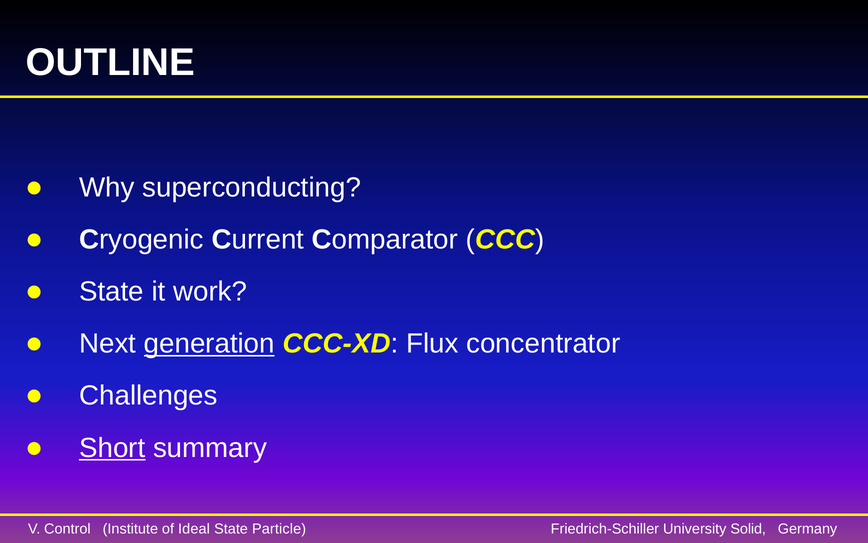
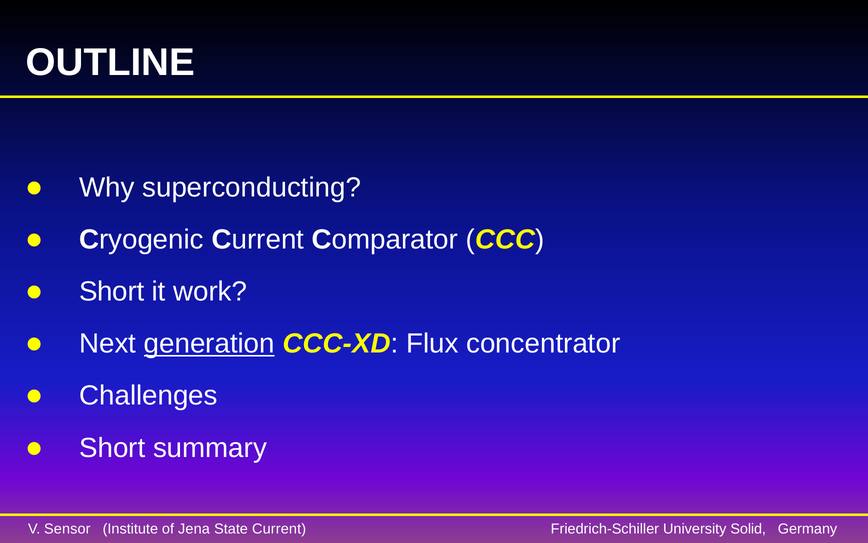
State at (112, 291): State -> Short
Short at (112, 448) underline: present -> none
Control: Control -> Sensor
Ideal: Ideal -> Jena
State Particle: Particle -> Current
